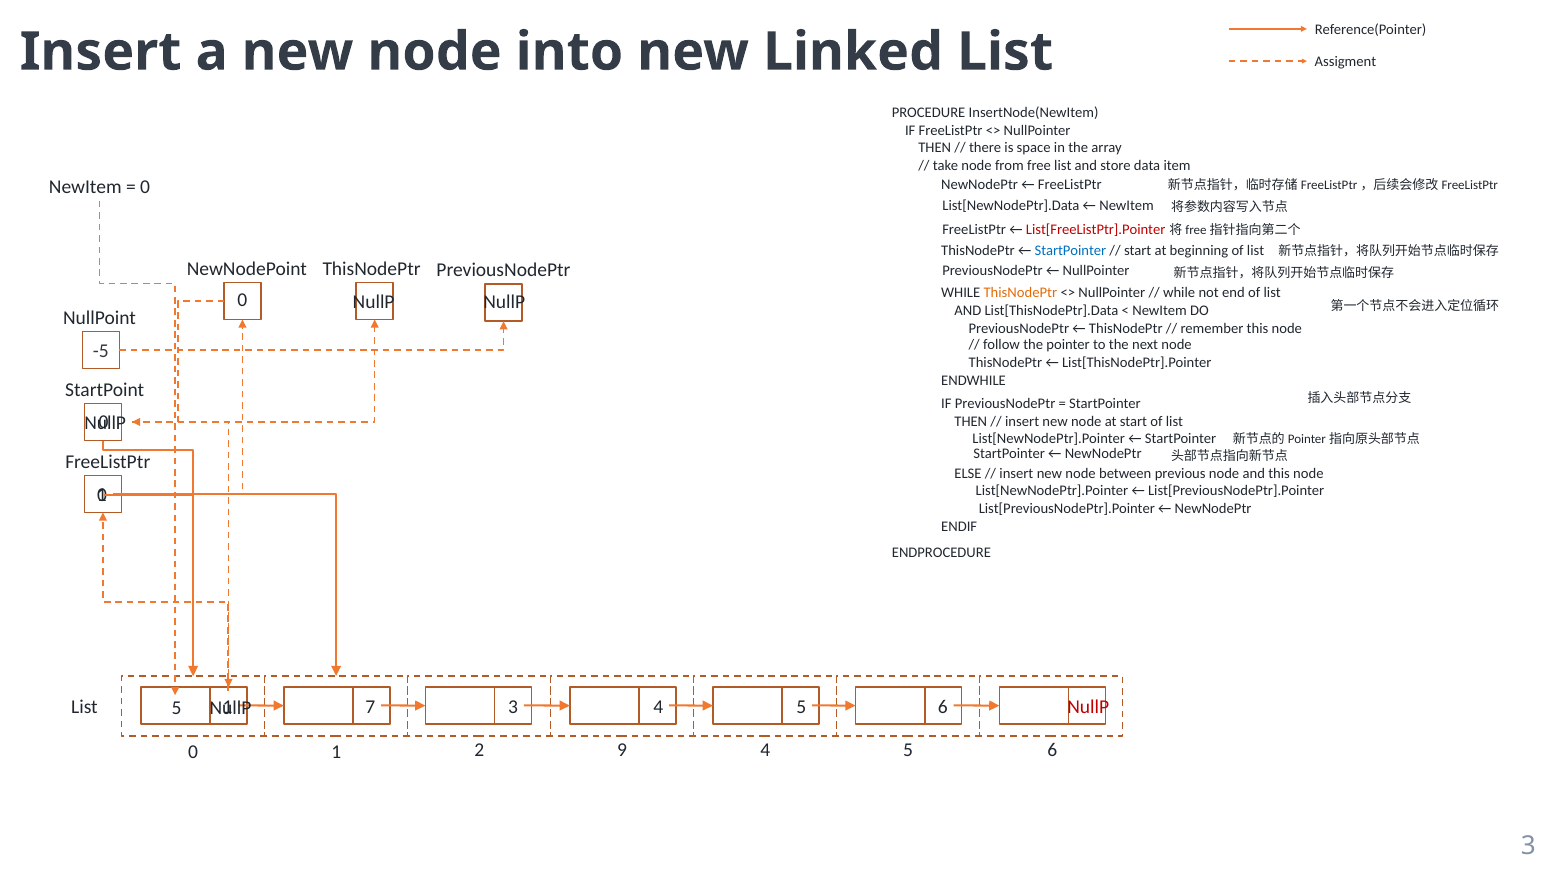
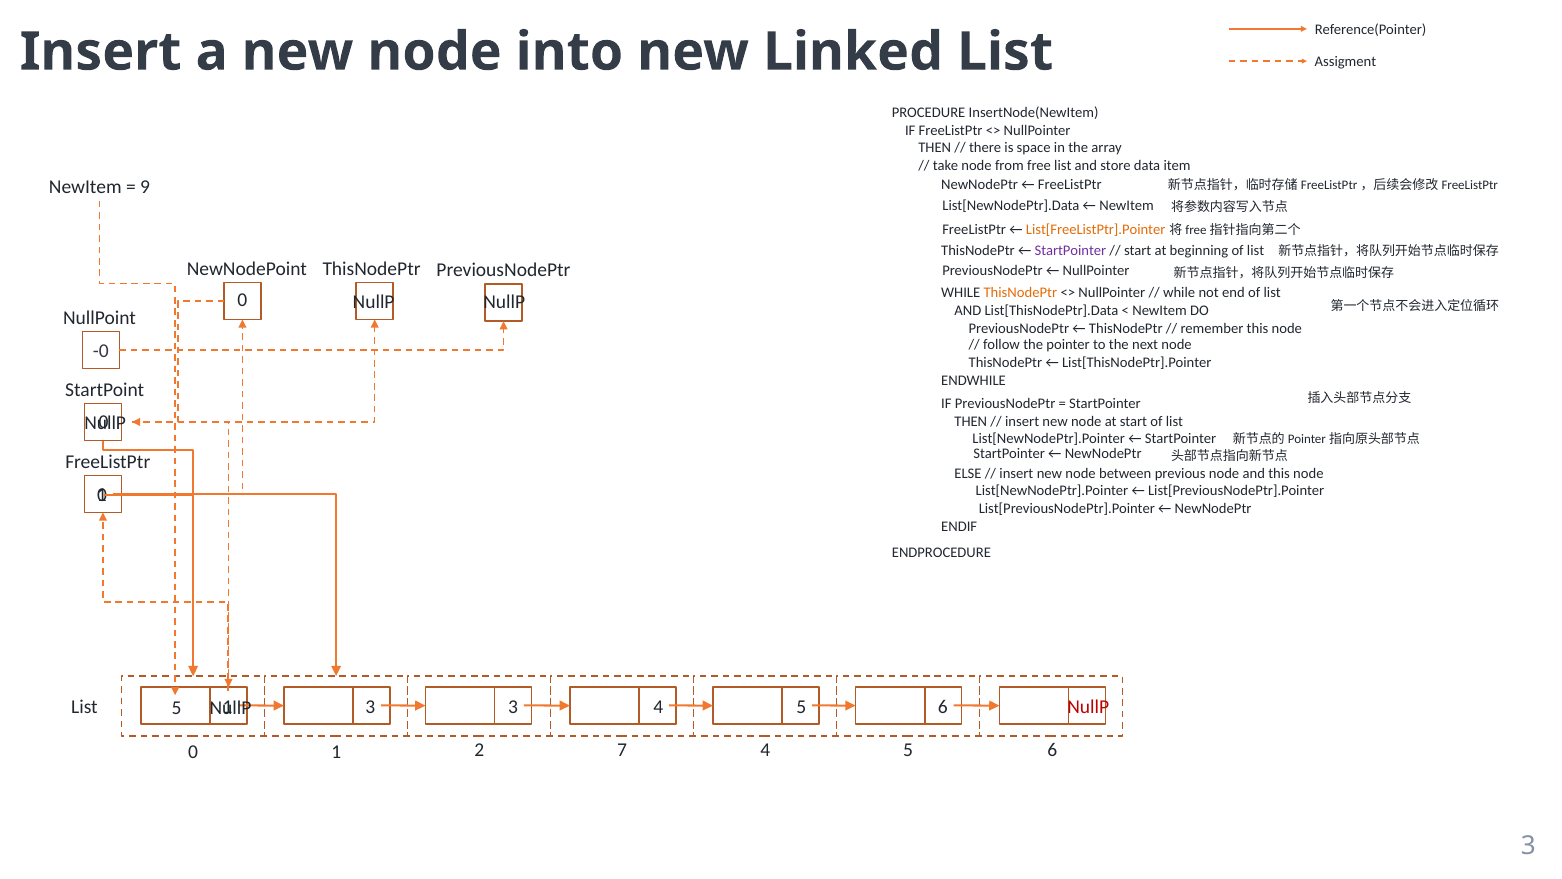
0 at (145, 187): 0 -> 9
List[FreeListPtr].Pointer colour: red -> orange
StartPointer at (1070, 250) colour: blue -> purple
-5: -5 -> -0
7 at (370, 706): 7 -> 3
9: 9 -> 7
